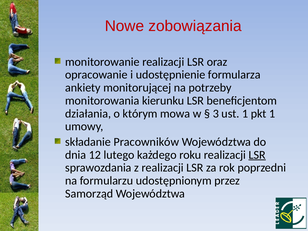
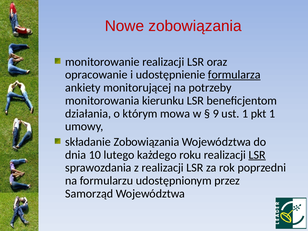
formularza underline: none -> present
3: 3 -> 9
składanie Pracowników: Pracowników -> Zobowiązania
12: 12 -> 10
